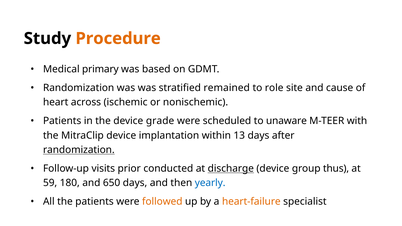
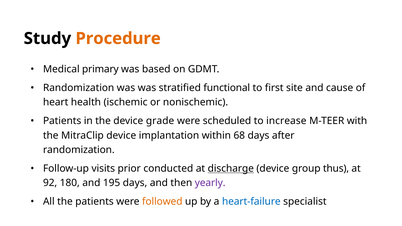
remained: remained -> functional
role: role -> first
across: across -> health
unaware: unaware -> increase
13: 13 -> 68
randomization at (79, 150) underline: present -> none
59: 59 -> 92
650: 650 -> 195
yearly colour: blue -> purple
heart-failure colour: orange -> blue
